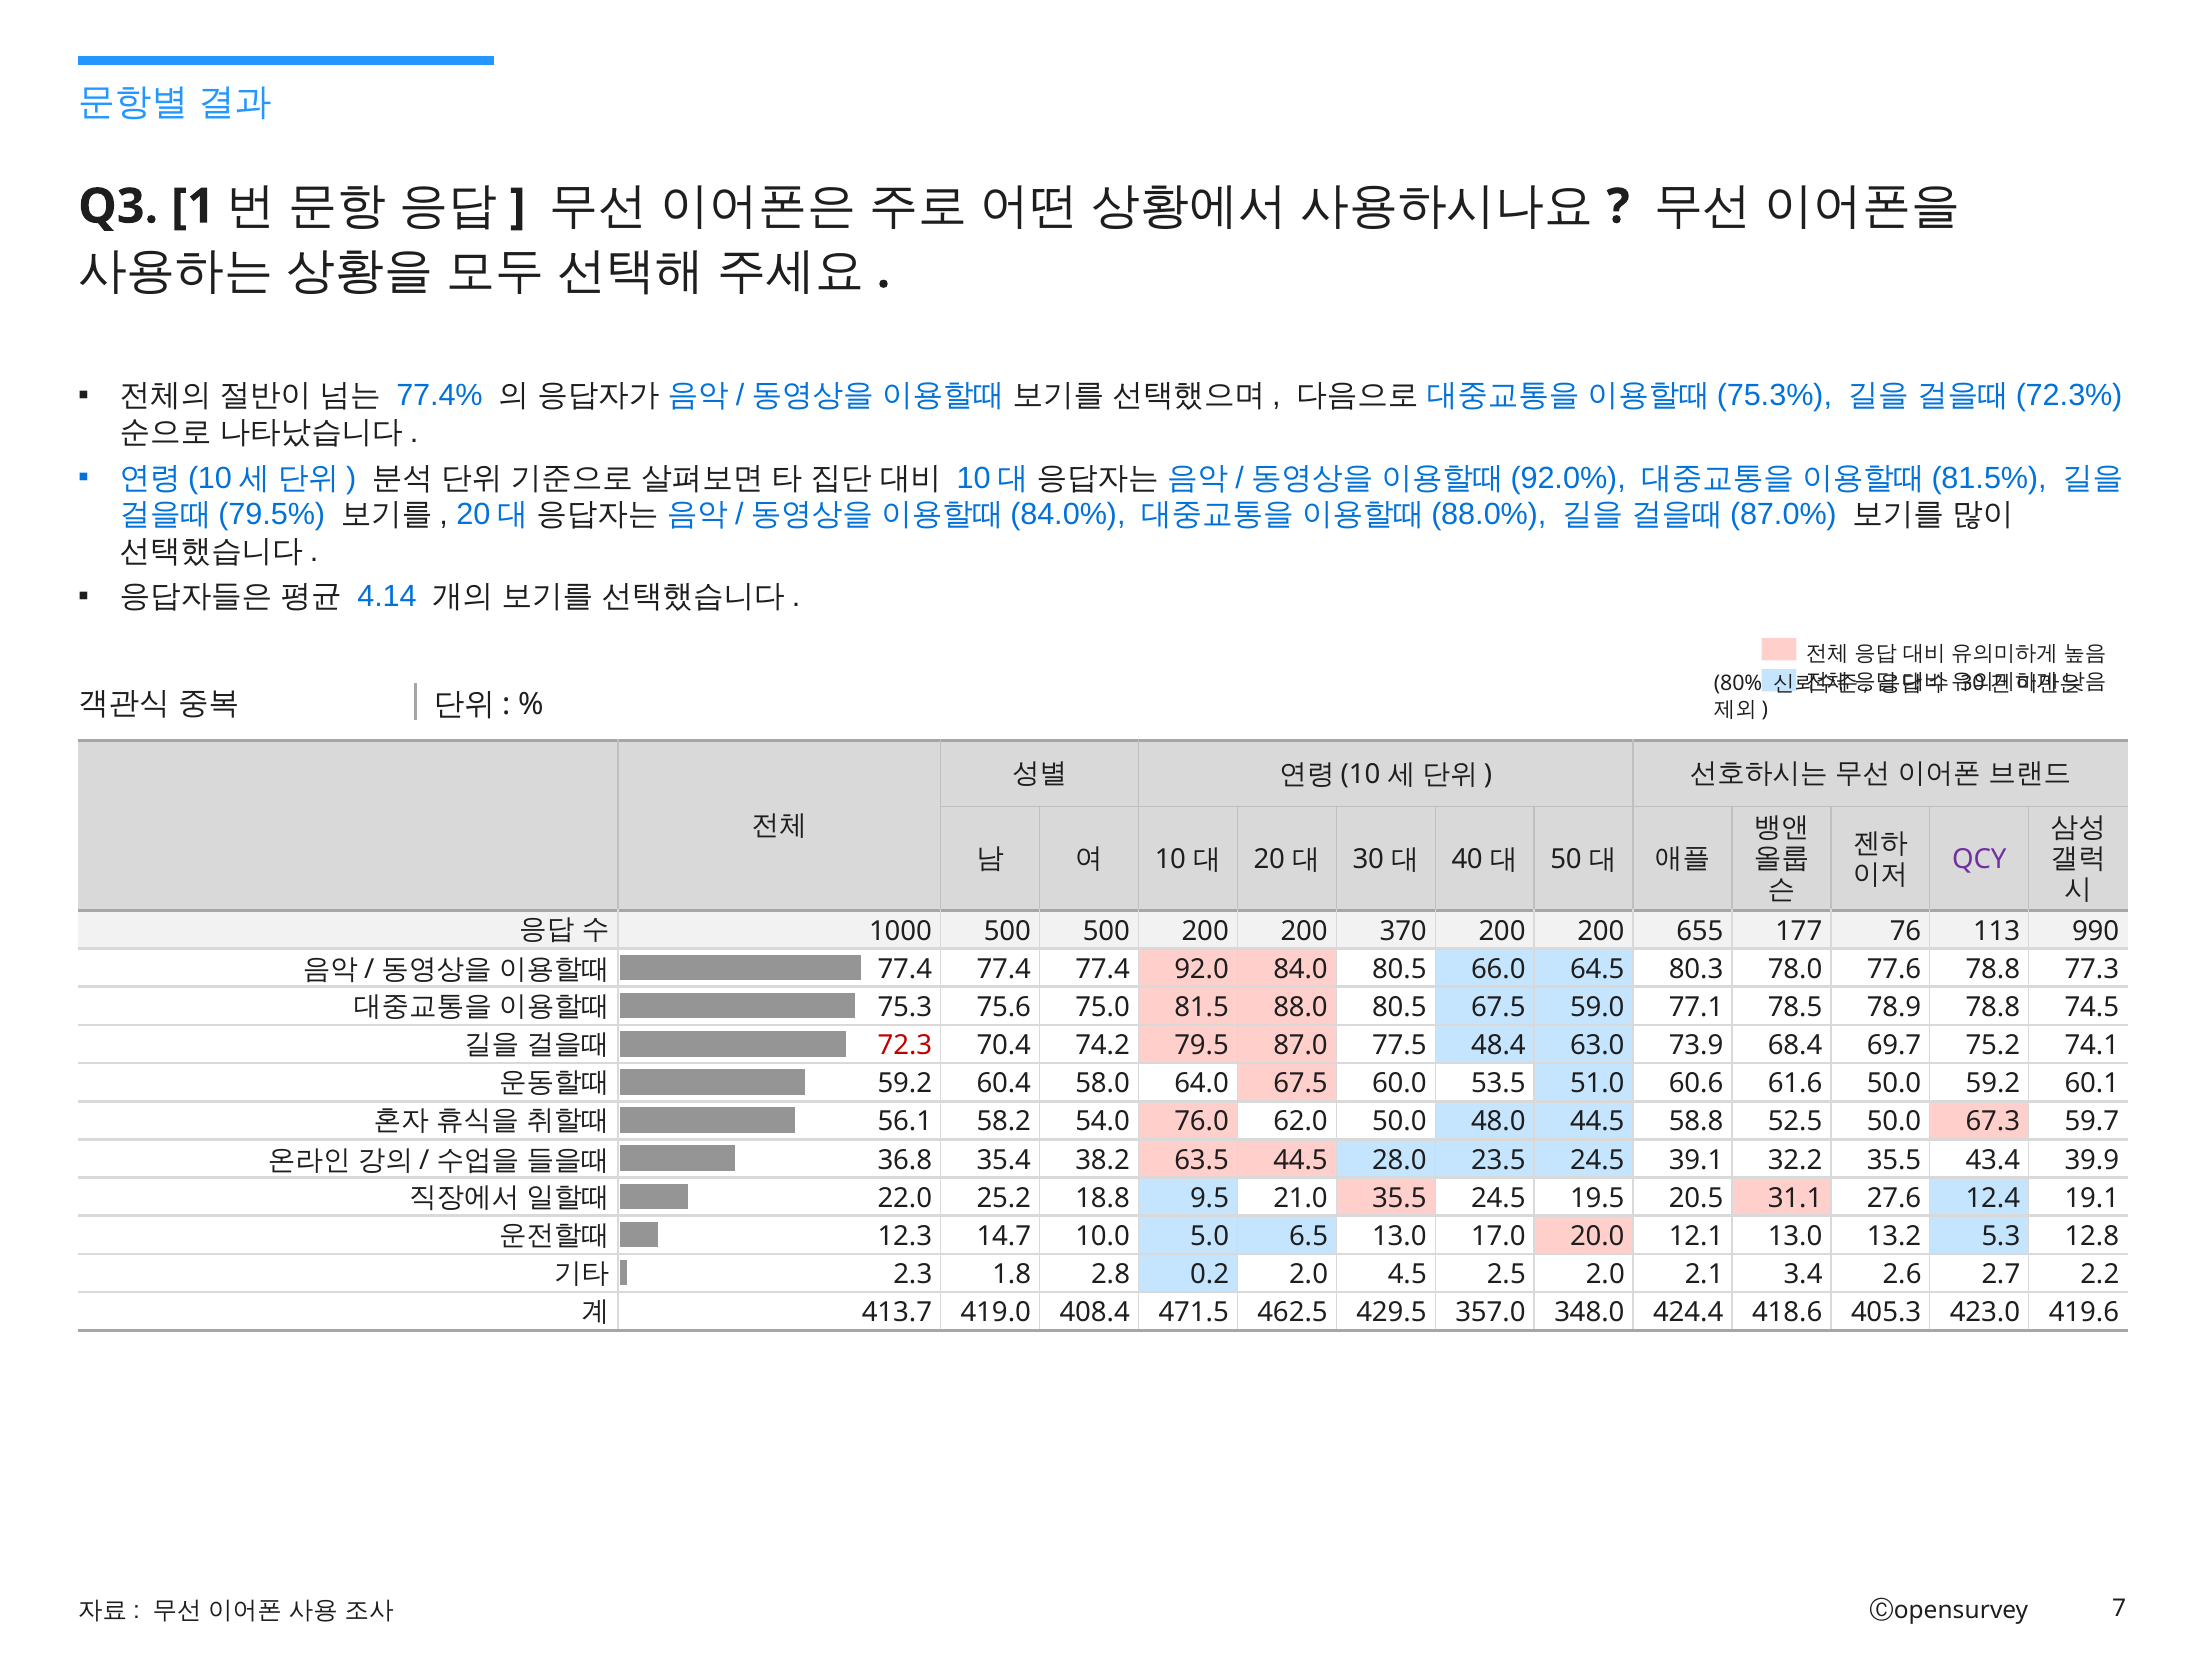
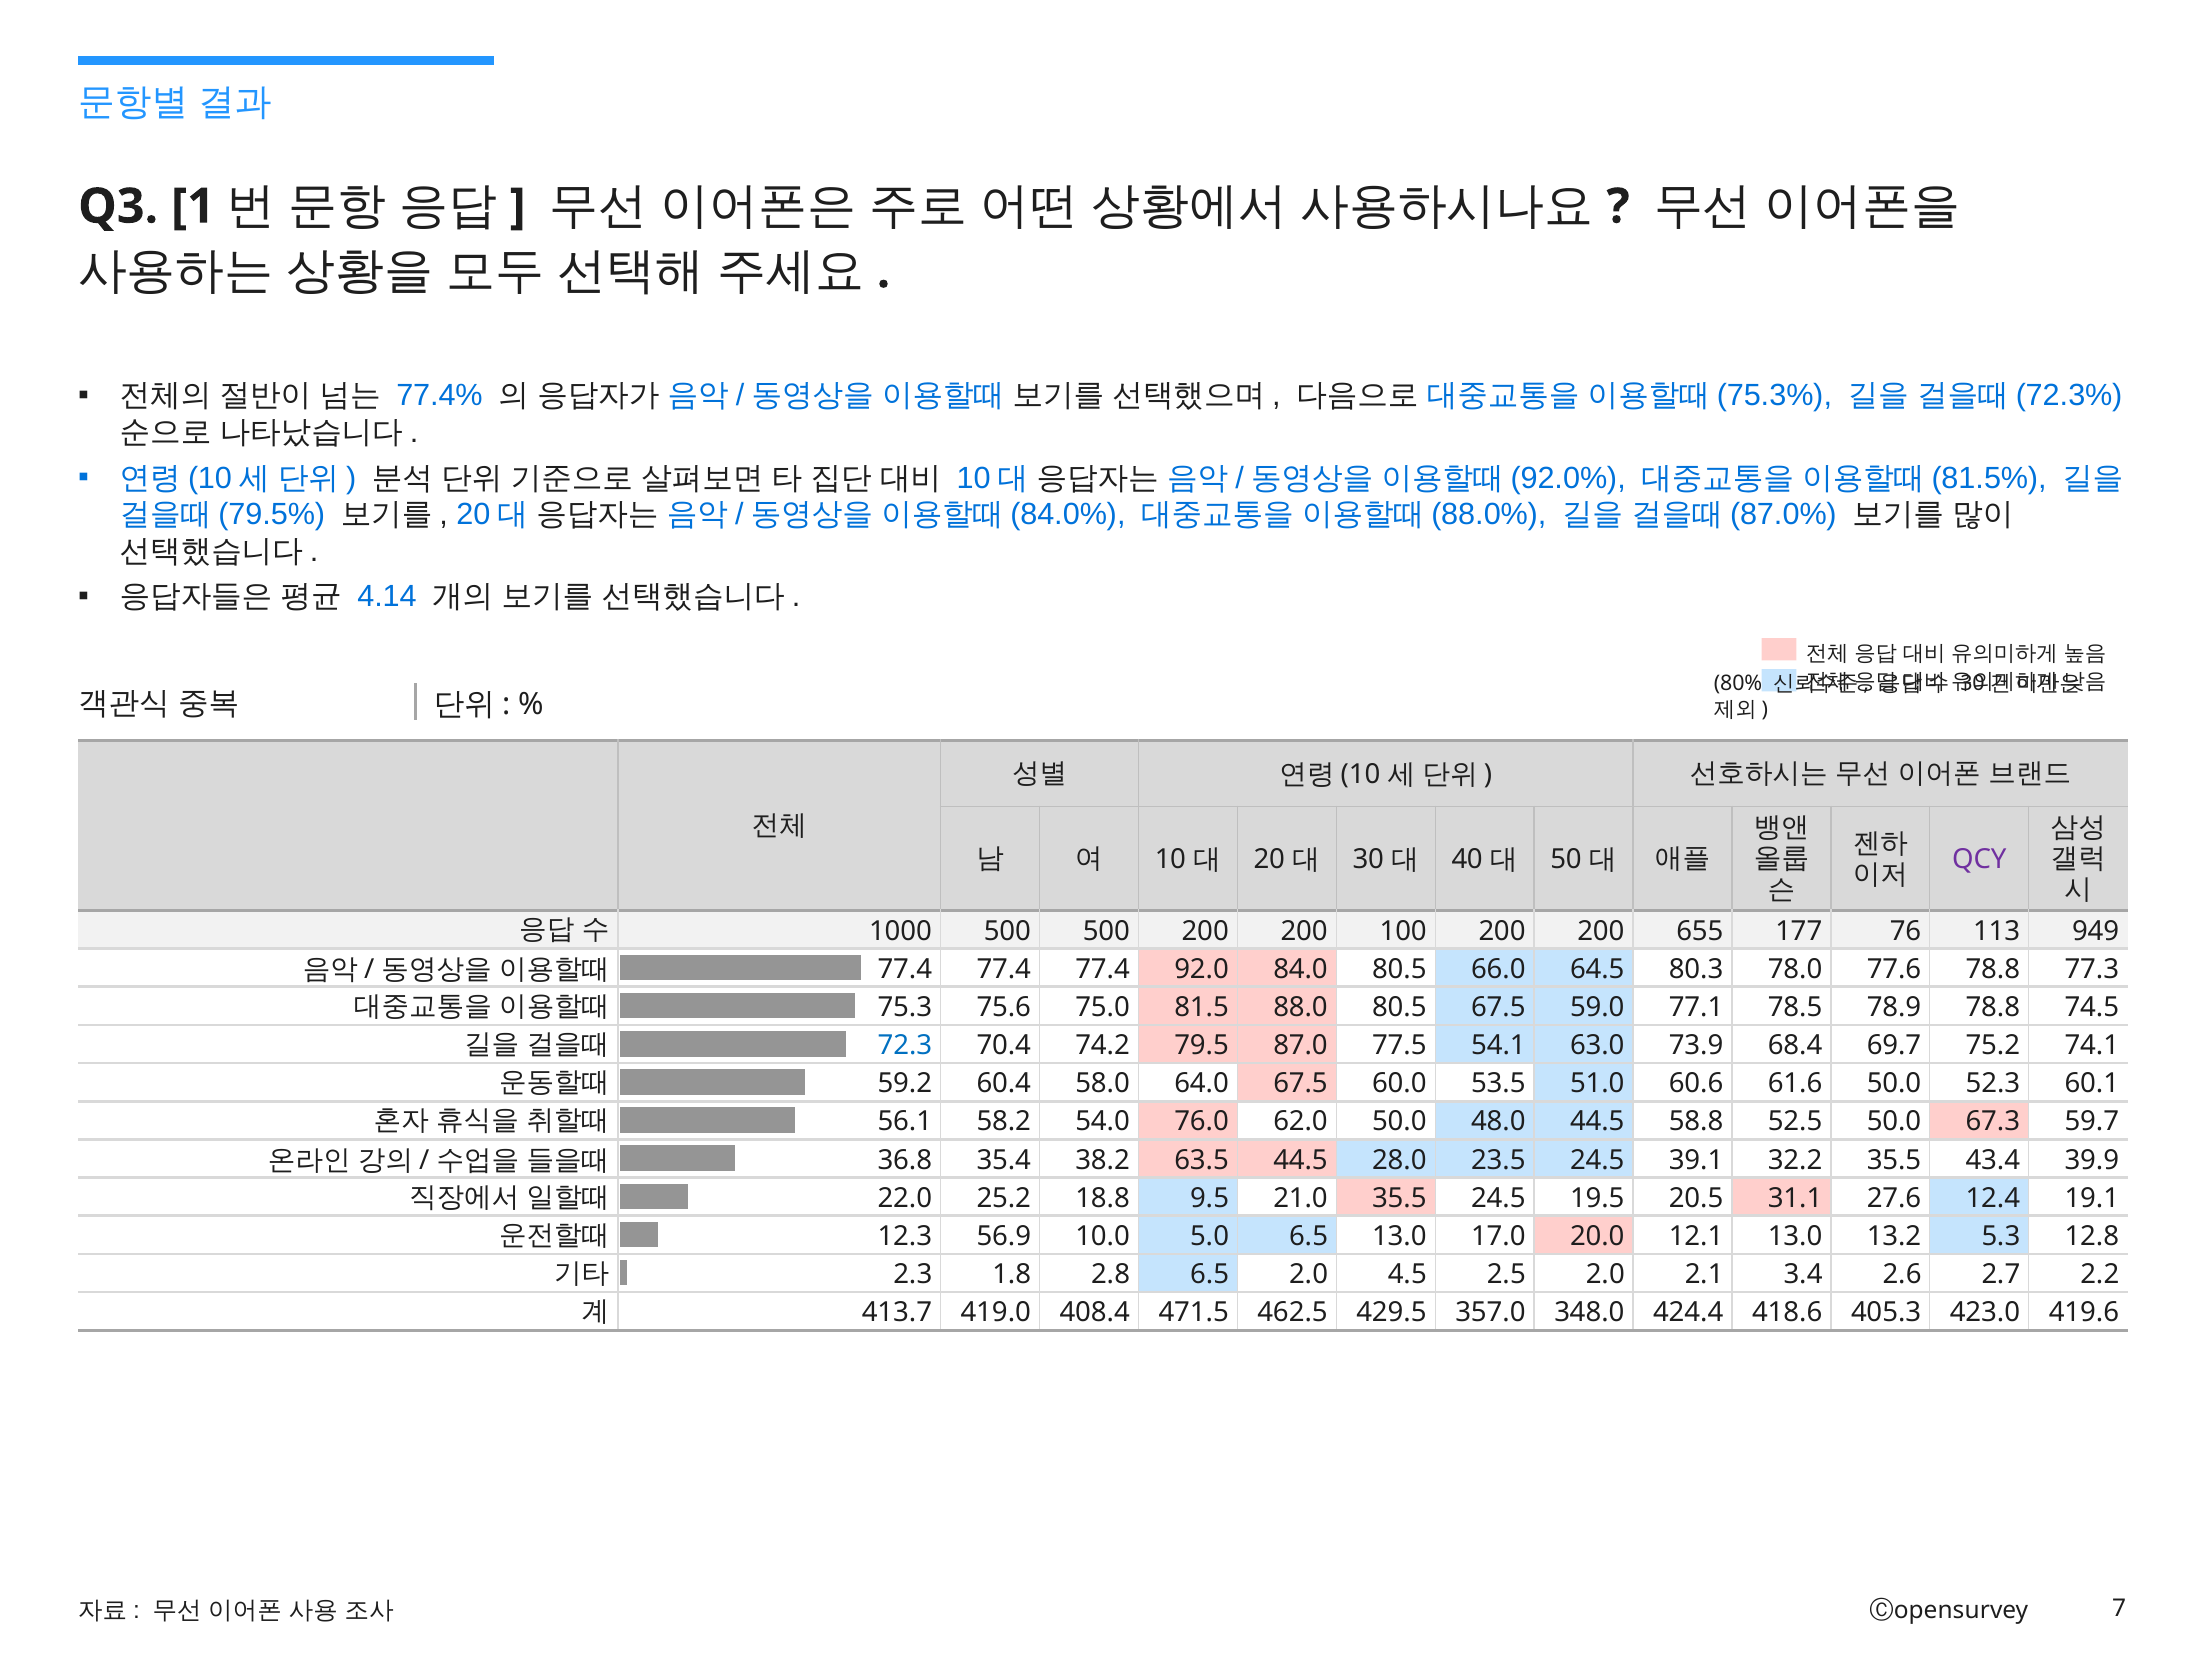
370: 370 -> 100
990: 990 -> 949
72.3 colour: red -> blue
48.4: 48.4 -> 54.1
50.0 59.2: 59.2 -> 52.3
14.7: 14.7 -> 56.9
2.8 0.2: 0.2 -> 6.5
